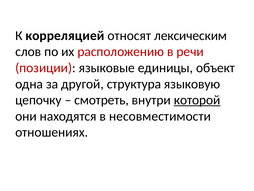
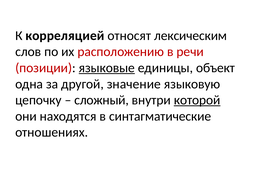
языковые underline: none -> present
структура: структура -> значение
смотреть: смотреть -> сложный
несовместимости: несовместимости -> синтагматические
